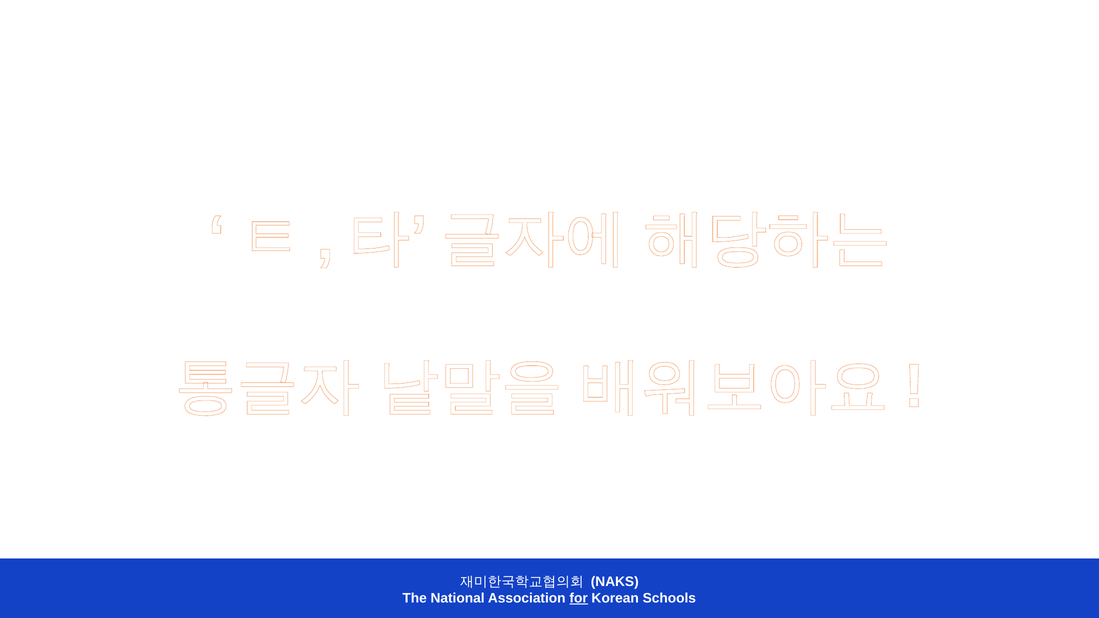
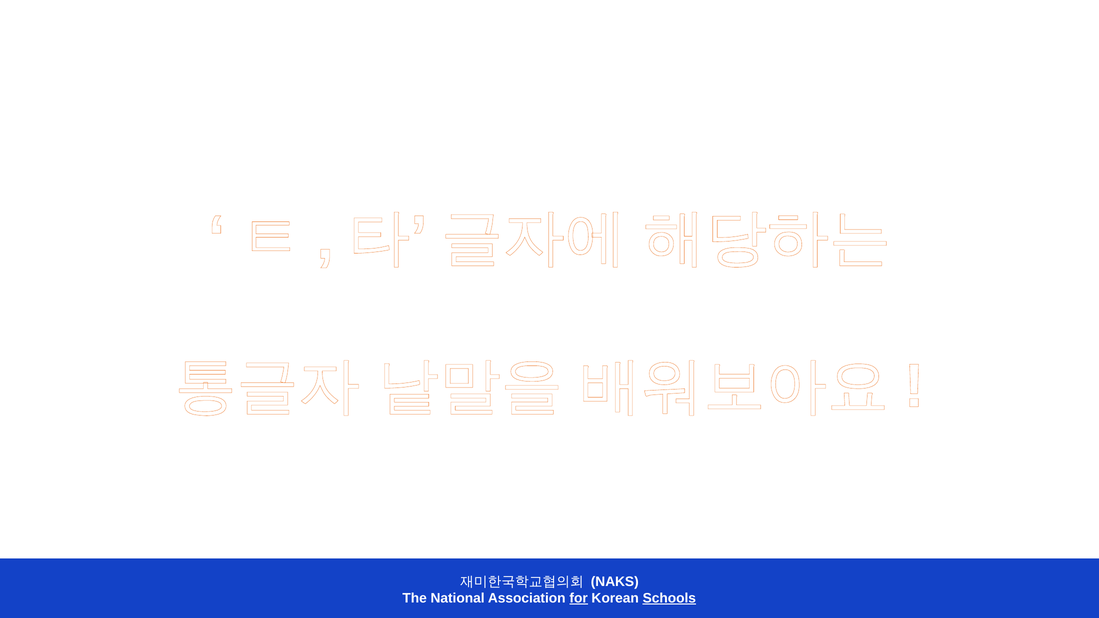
Schools underline: none -> present
